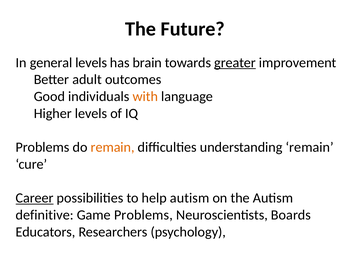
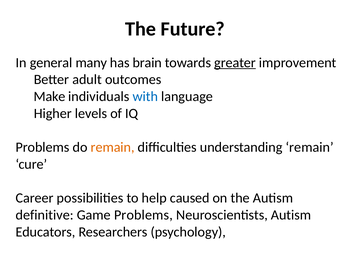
general levels: levels -> many
Good: Good -> Make
with colour: orange -> blue
Career underline: present -> none
help autism: autism -> caused
Neuroscientists Boards: Boards -> Autism
